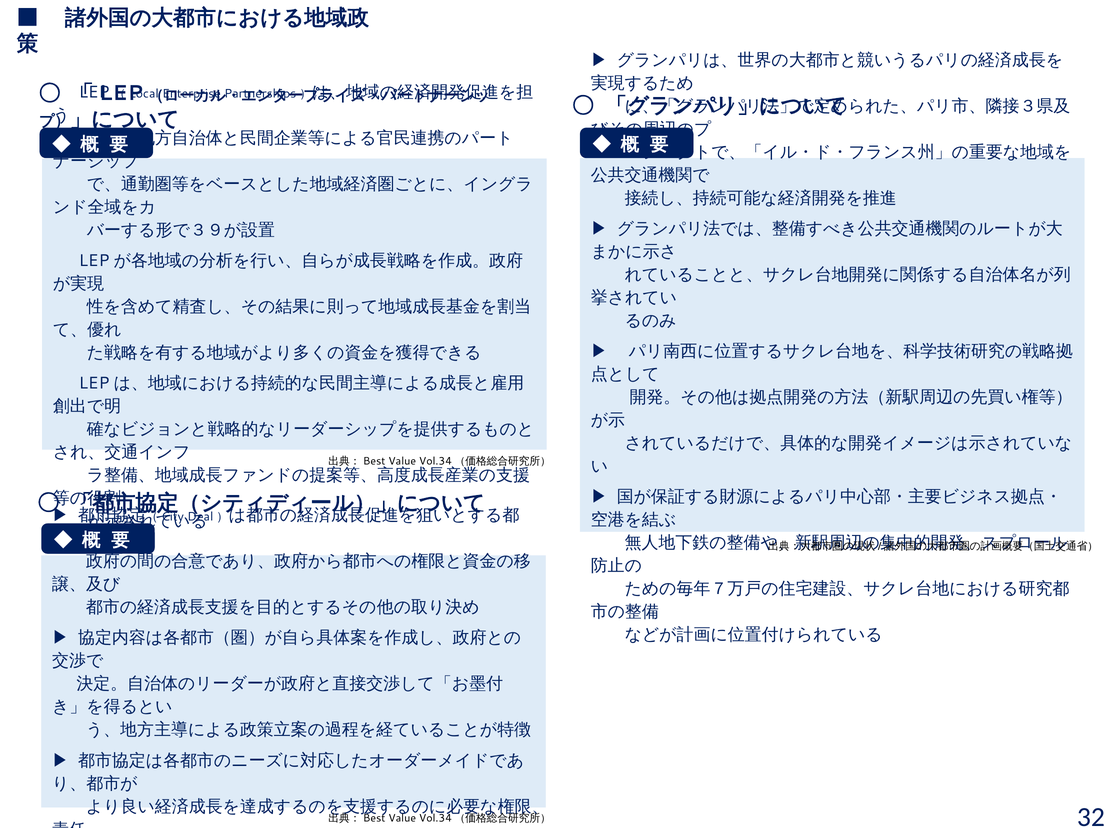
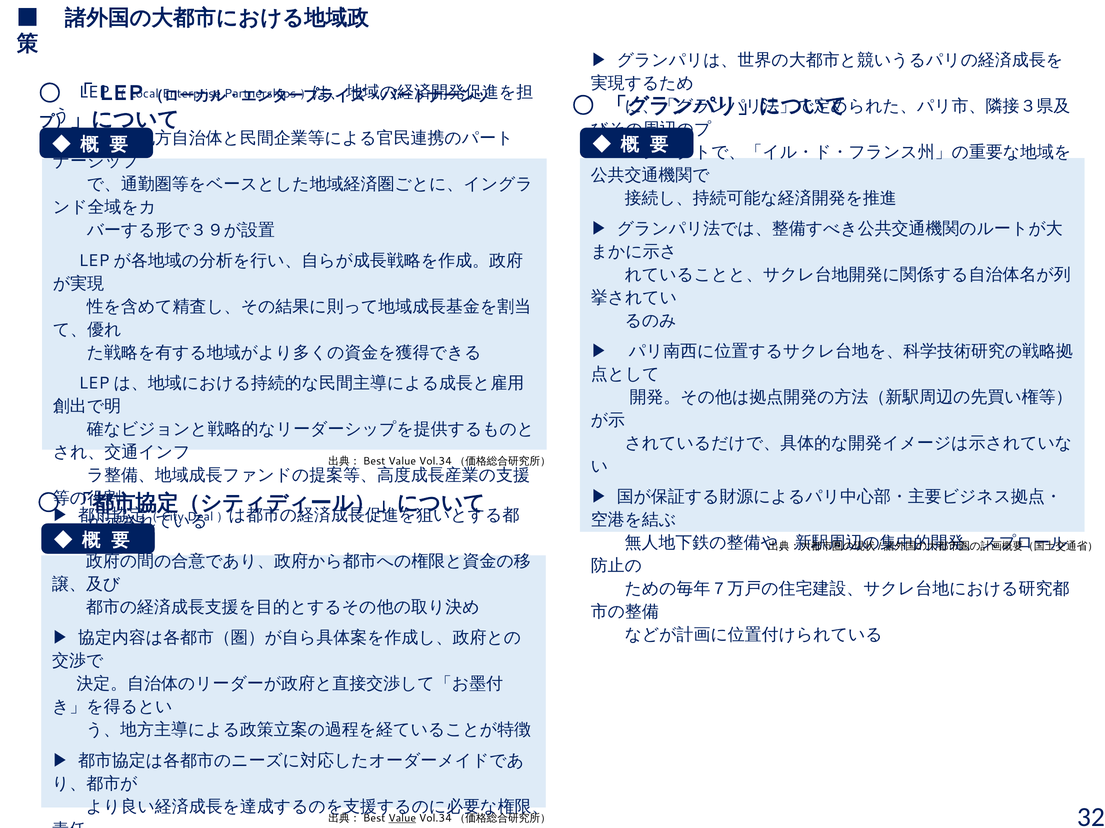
Value at (402, 819) underline: none -> present
